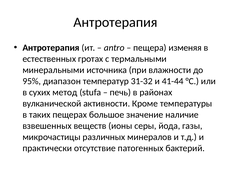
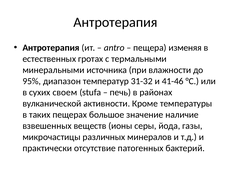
41-44: 41-44 -> 41-46
метод: метод -> своем
